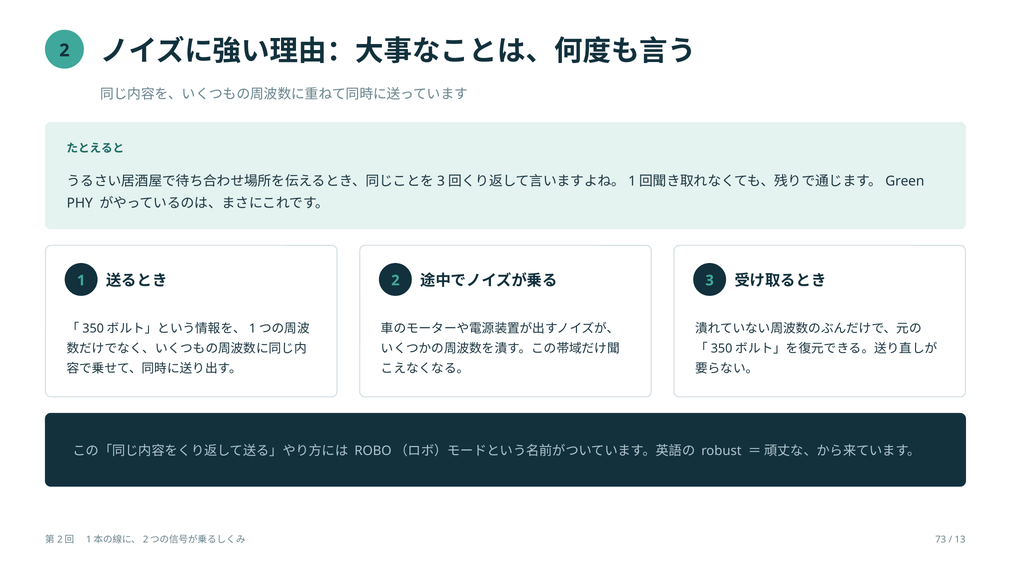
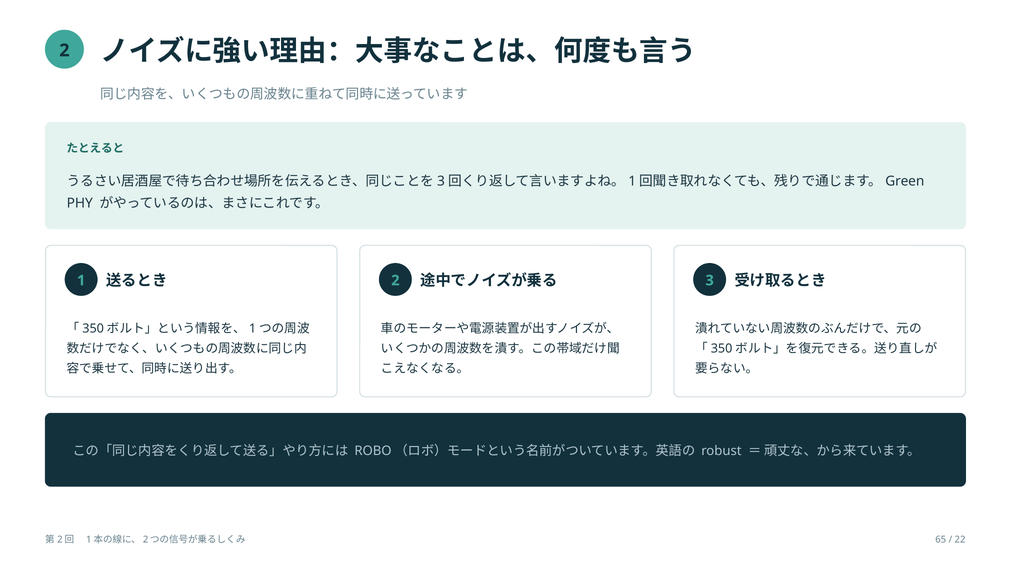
73: 73 -> 65
13: 13 -> 22
